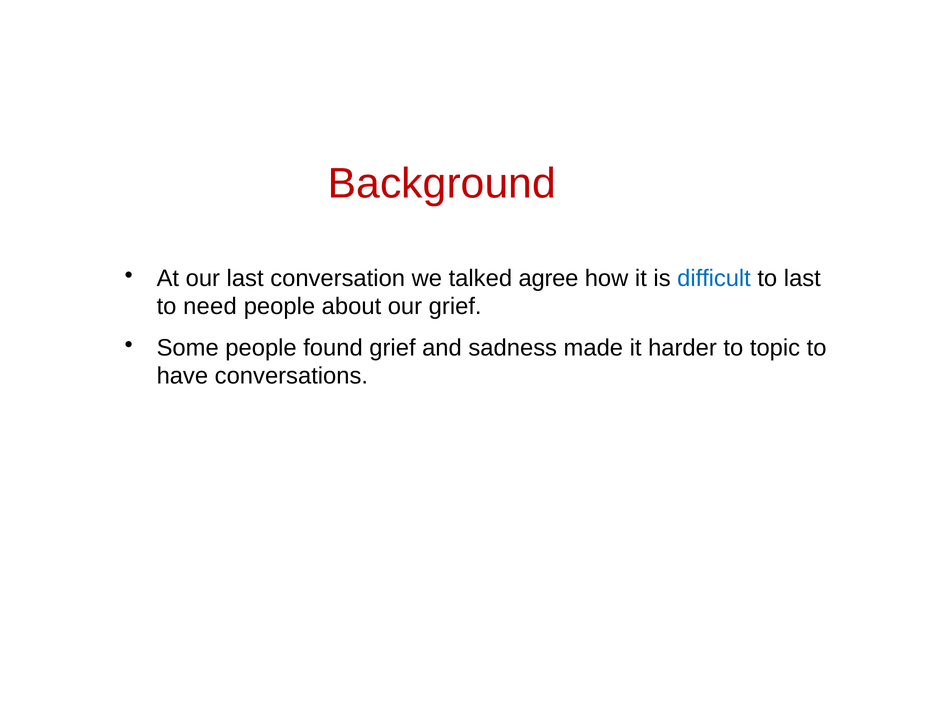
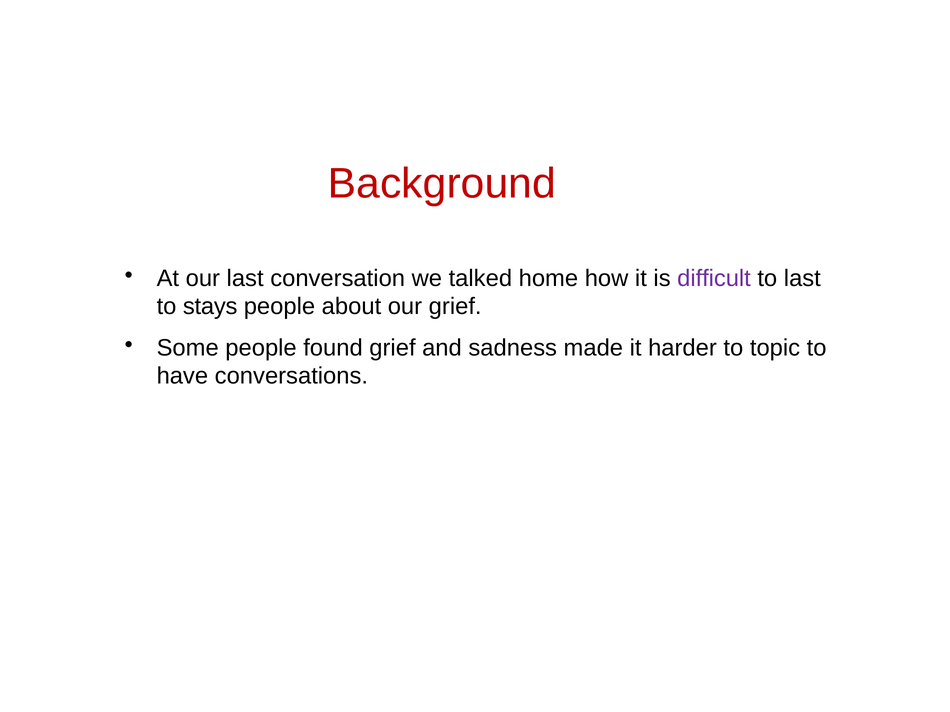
agree: agree -> home
difficult colour: blue -> purple
need: need -> stays
